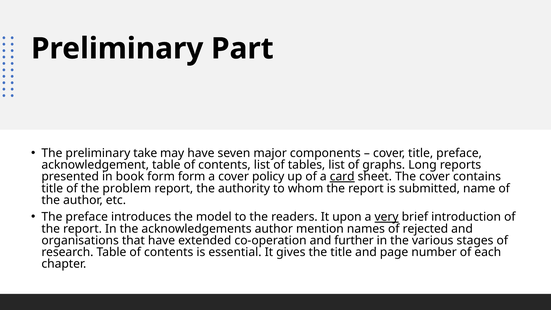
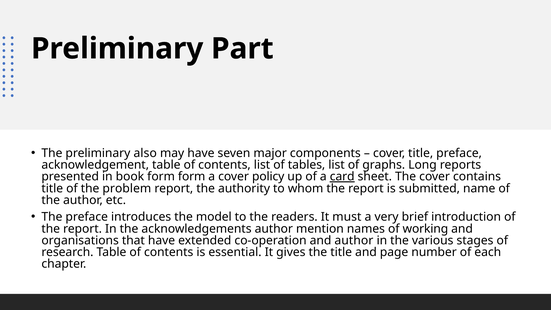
take: take -> also
upon: upon -> must
very underline: present -> none
rejected: rejected -> working
and further: further -> author
